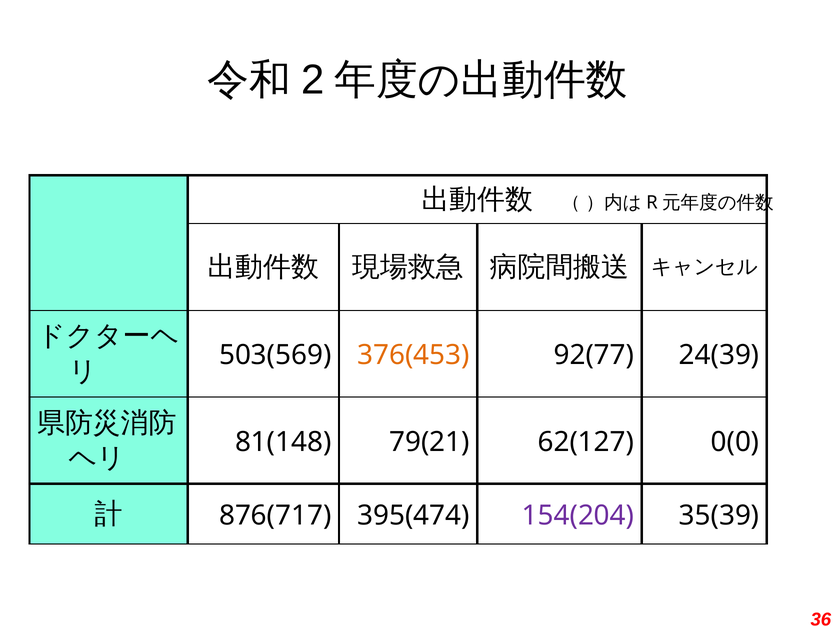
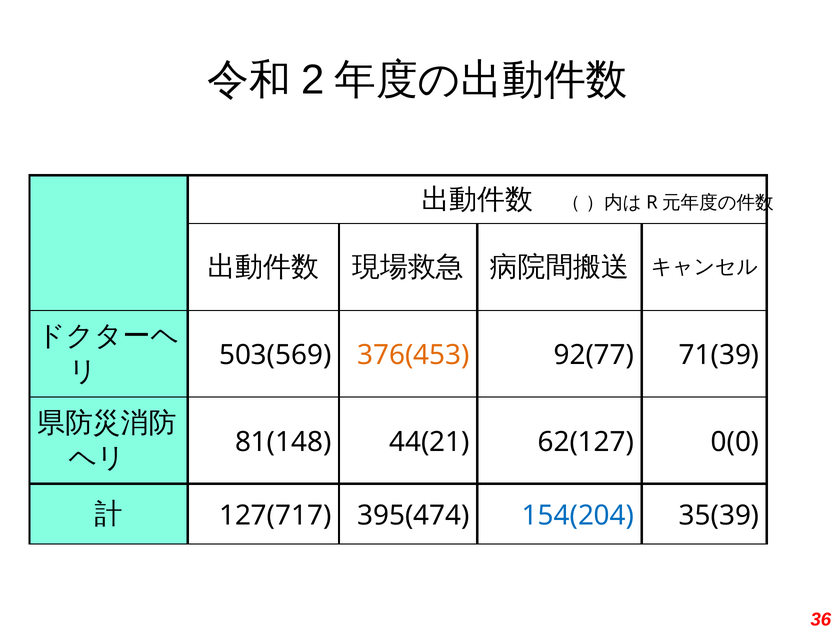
24(39: 24(39 -> 71(39
79(21: 79(21 -> 44(21
876(717: 876(717 -> 127(717
154(204 colour: purple -> blue
